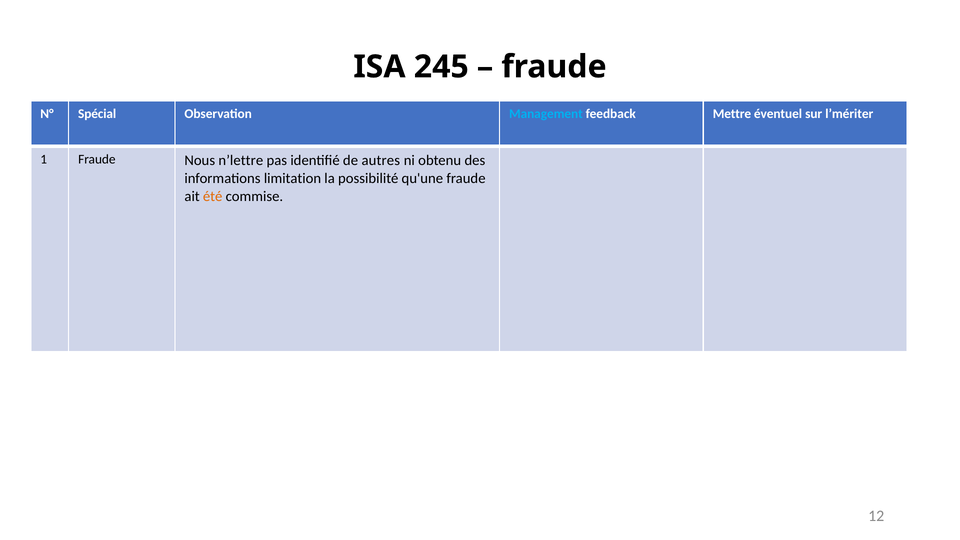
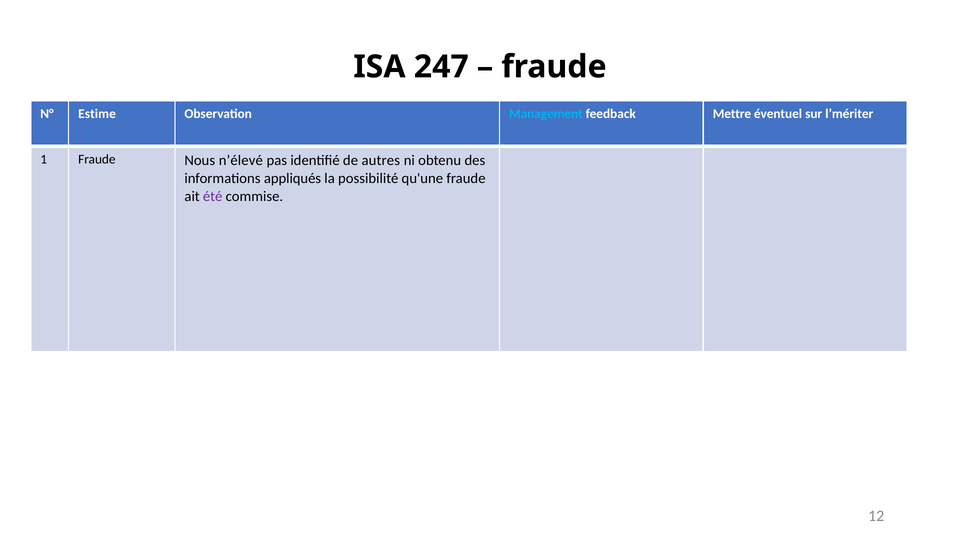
245: 245 -> 247
Spécial: Spécial -> Estime
n’lettre: n’lettre -> n’élevé
limitation: limitation -> appliqués
été colour: orange -> purple
